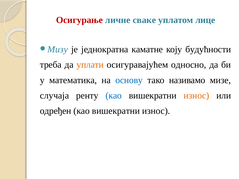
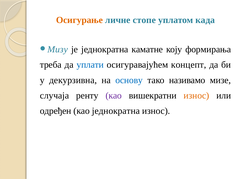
Осигурање colour: red -> orange
сваке: сваке -> стопе
лице: лице -> када
будућности: будућности -> формирања
уплати colour: orange -> blue
односно: односно -> концепт
математика: математика -> декурзивна
као at (114, 96) colour: blue -> purple
вишекратни at (116, 111): вишекратни -> једнократна
